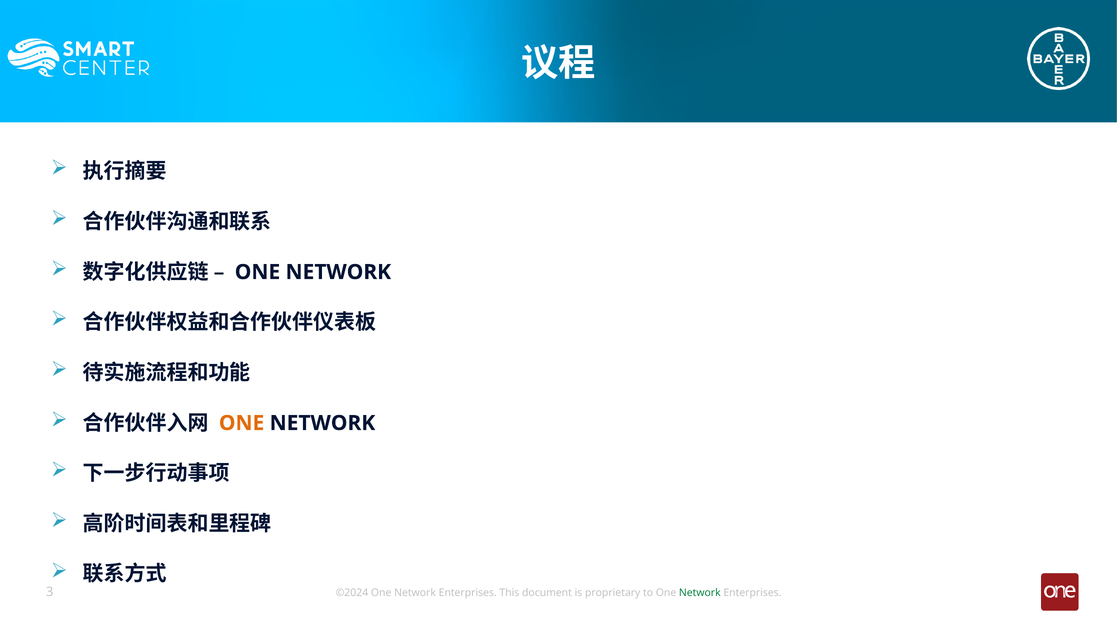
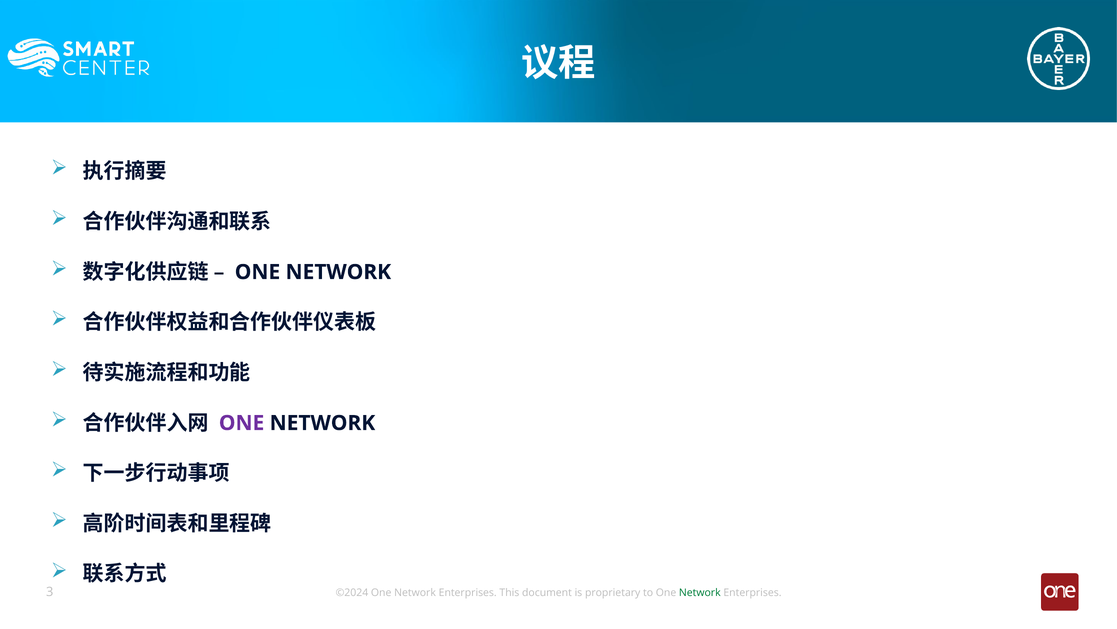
ONE at (242, 423) colour: orange -> purple
